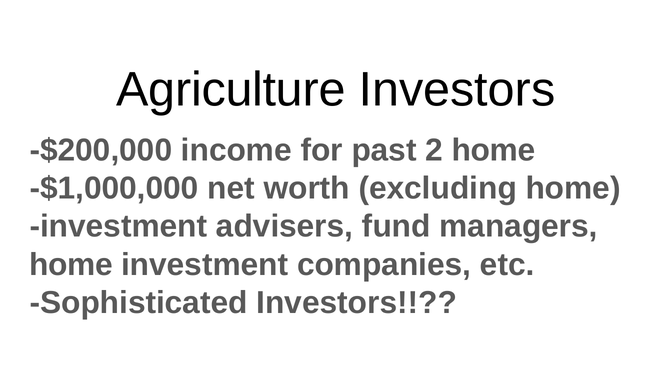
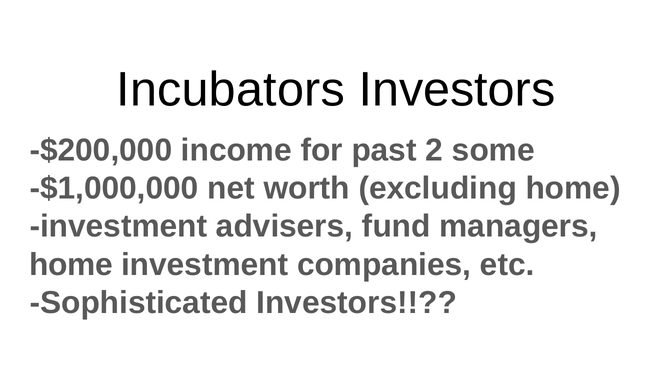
Agriculture: Agriculture -> Incubators
2 home: home -> some
